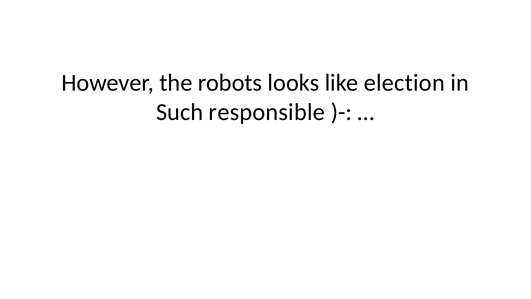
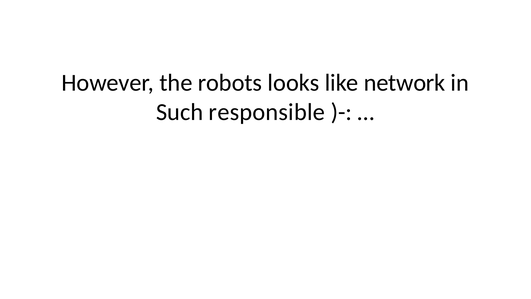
election: election -> network
